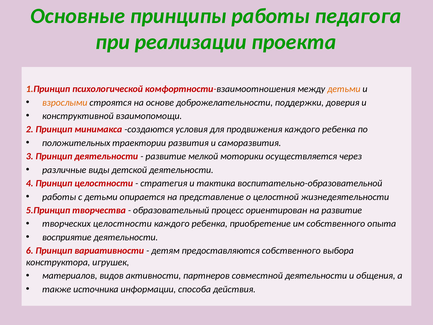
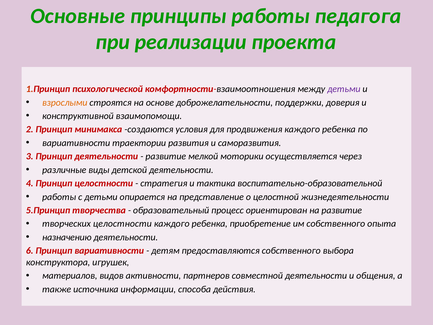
детьми at (344, 89) colour: orange -> purple
положительных at (76, 143): положительных -> вариативности
восприятие: восприятие -> назначению
